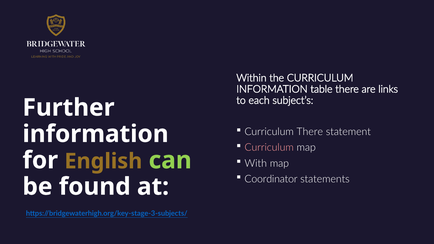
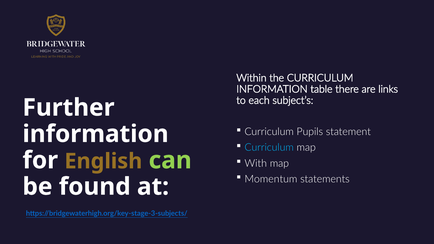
Curriculum There: There -> Pupils
Curriculum at (269, 148) colour: pink -> light blue
Coordinator: Coordinator -> Momentum
